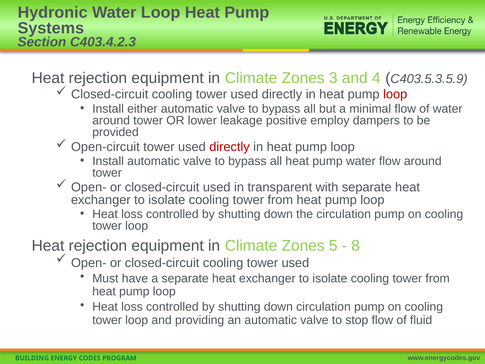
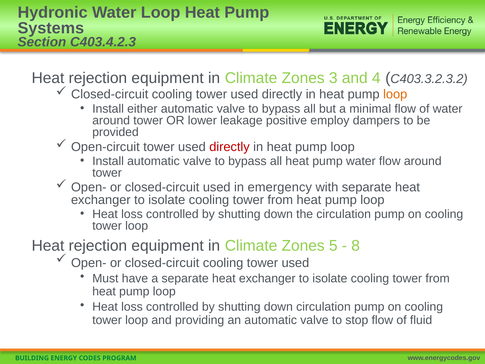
C403.5.3.5.9: C403.5.3.5.9 -> C403.3.2.3.2
loop at (395, 94) colour: red -> orange
transparent: transparent -> emergency
